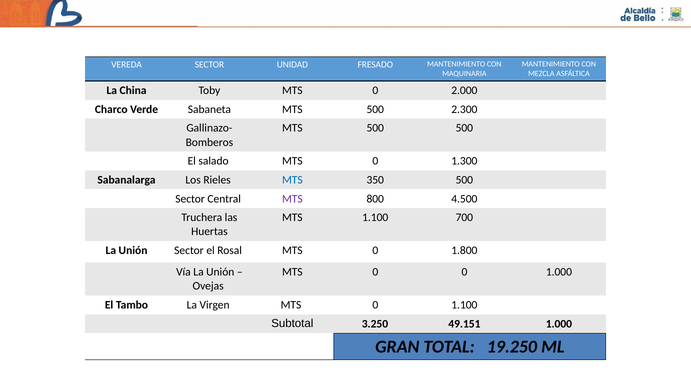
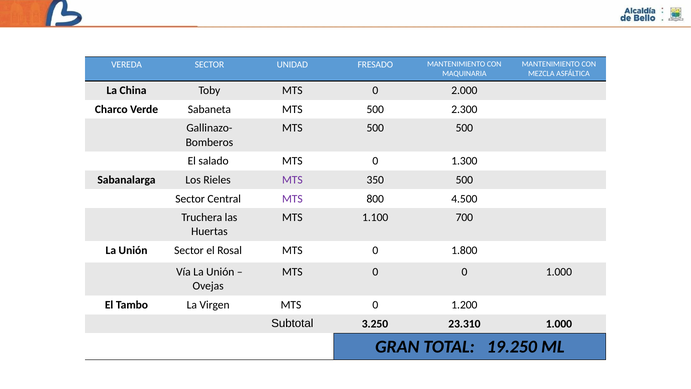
MTS at (292, 180) colour: blue -> purple
0 1.100: 1.100 -> 1.200
49.151: 49.151 -> 23.310
